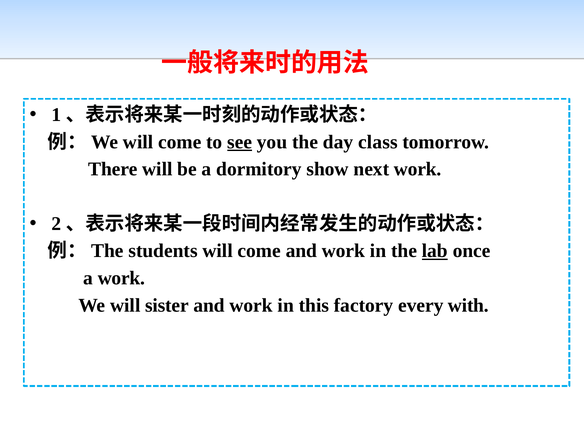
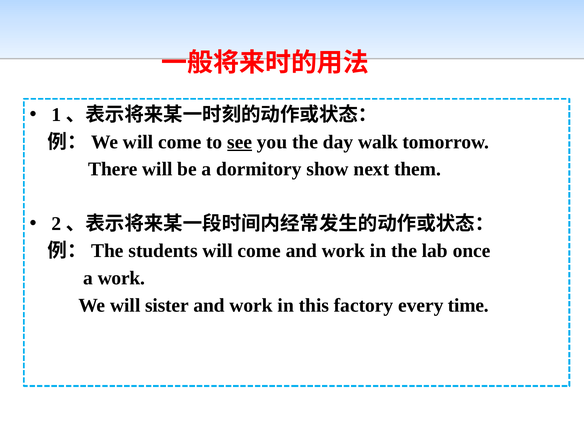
class: class -> walk
next work: work -> them
lab underline: present -> none
with: with -> time
